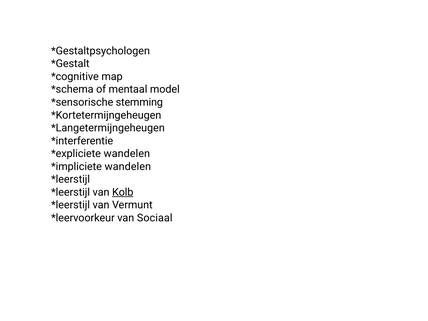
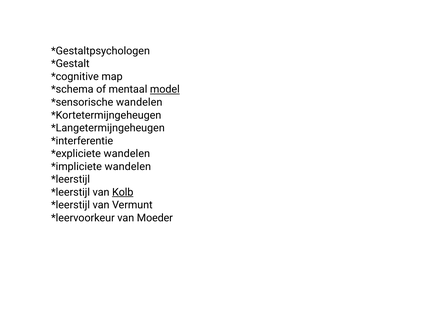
model underline: none -> present
stemming at (139, 102): stemming -> wandelen
Sociaal: Sociaal -> Moeder
